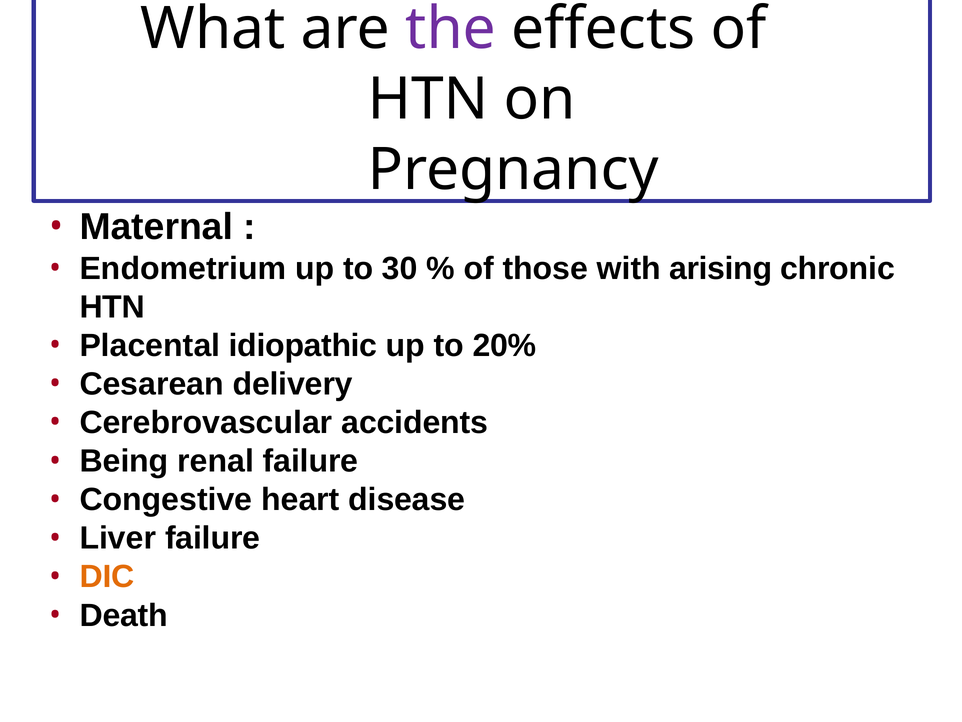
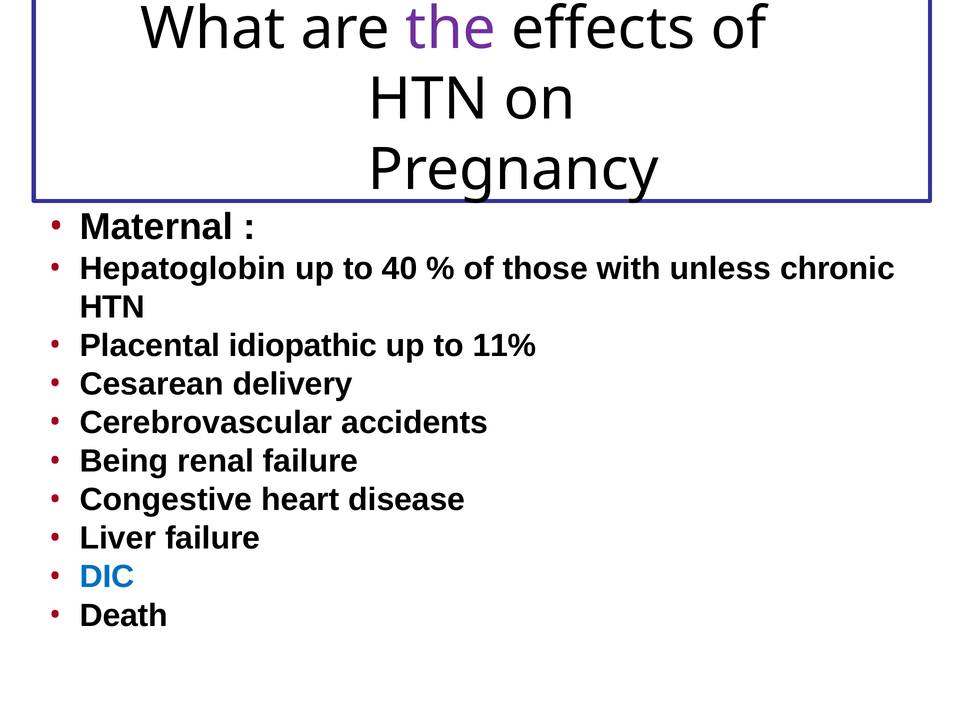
Endometrium: Endometrium -> Hepatoglobin
30: 30 -> 40
arising: arising -> unless
20%: 20% -> 11%
DIC colour: orange -> blue
